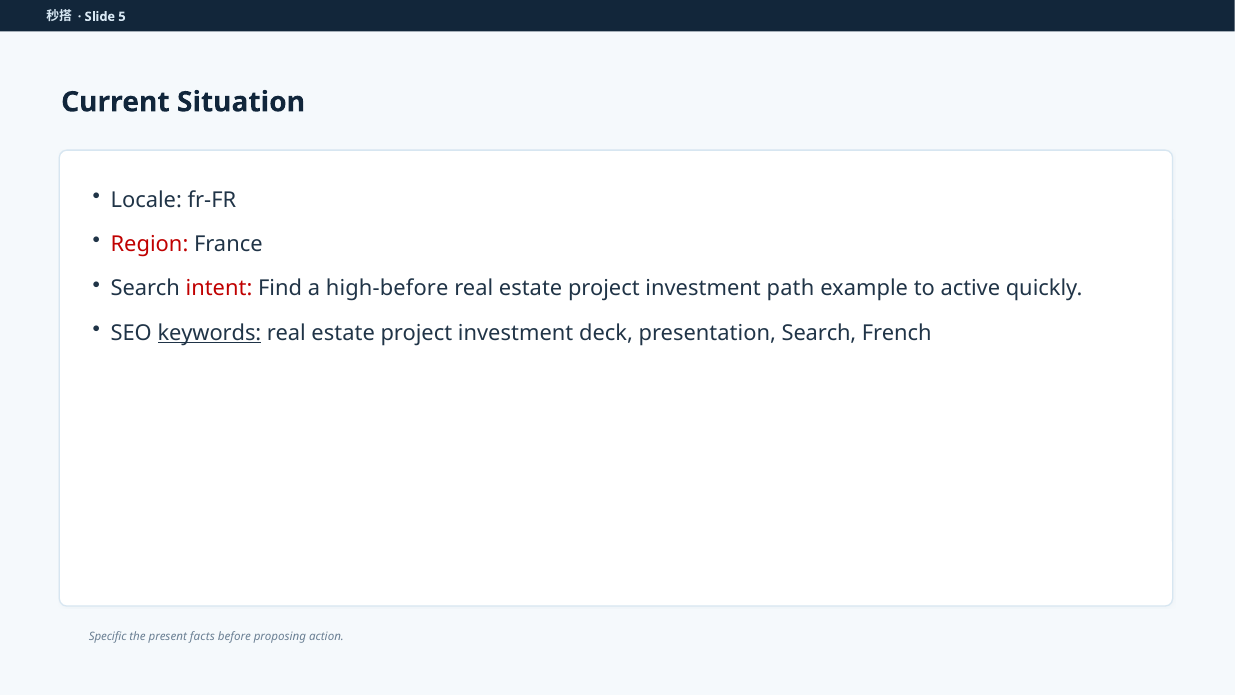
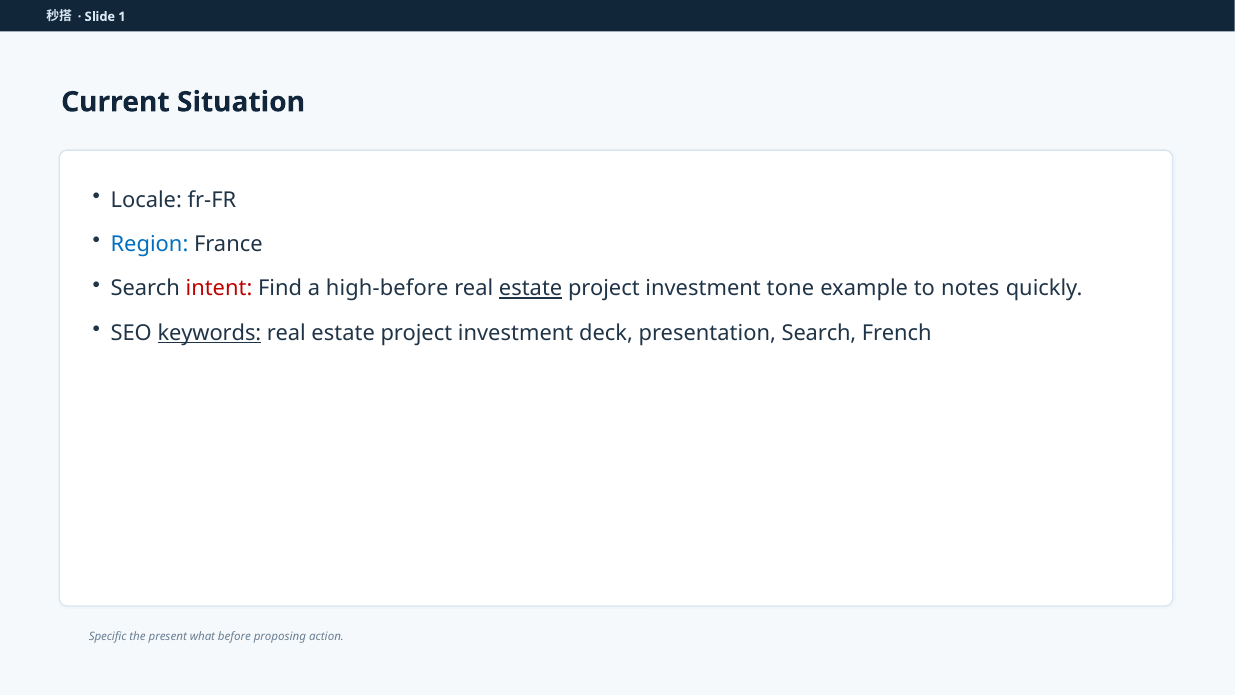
5: 5 -> 1
Region colour: red -> blue
estate at (531, 288) underline: none -> present
path: path -> tone
active: active -> notes
facts: facts -> what
